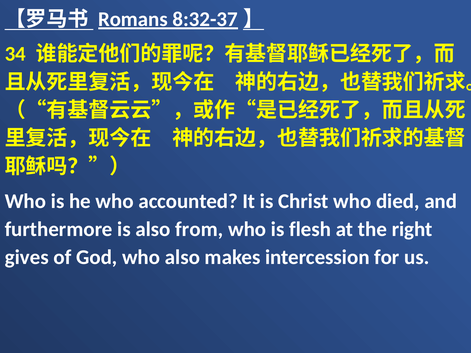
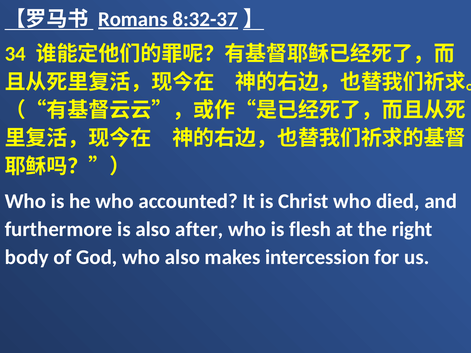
from: from -> after
gives: gives -> body
